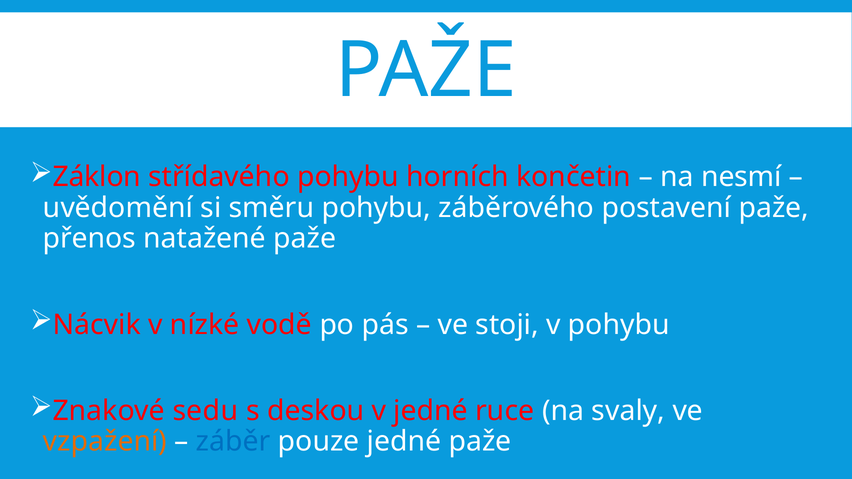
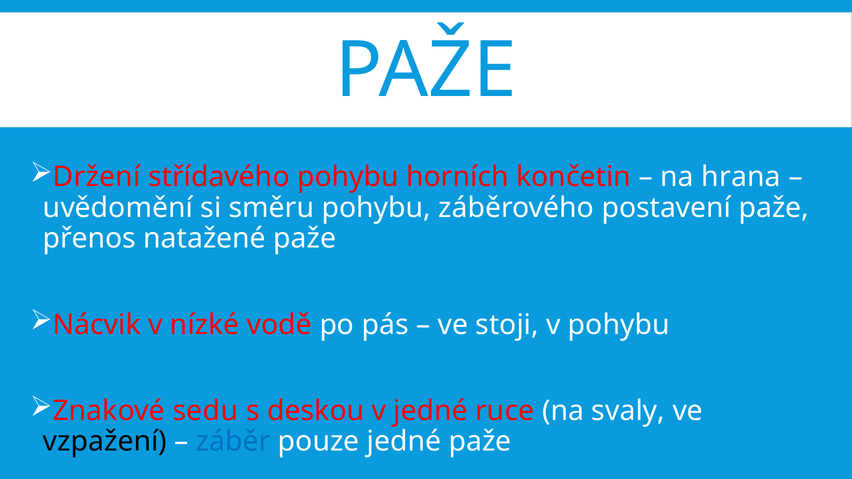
Záklon: Záklon -> Držení
nesmí: nesmí -> hrana
vzpažení colour: orange -> black
